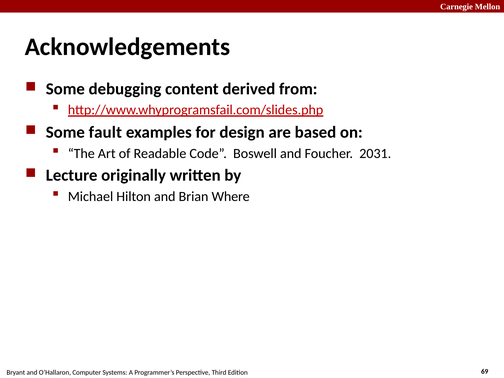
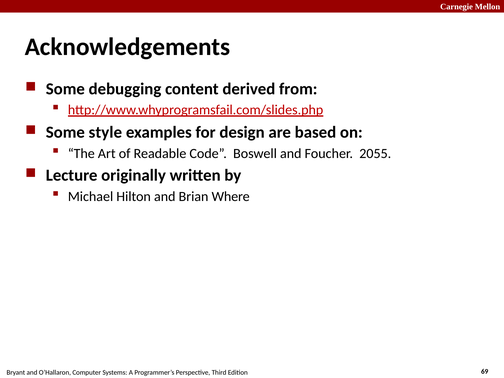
fault: fault -> style
2031: 2031 -> 2055
